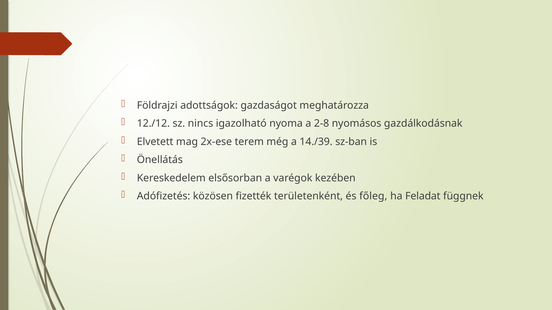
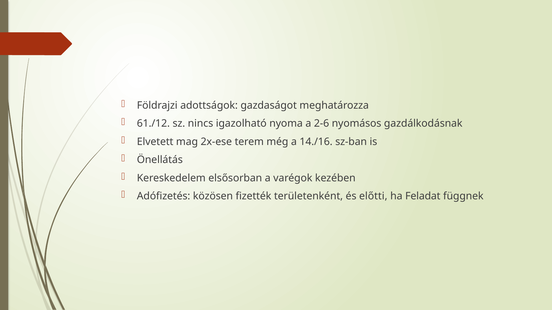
12./12: 12./12 -> 61./12
2-8: 2-8 -> 2-6
14./39: 14./39 -> 14./16
főleg: főleg -> előtti
